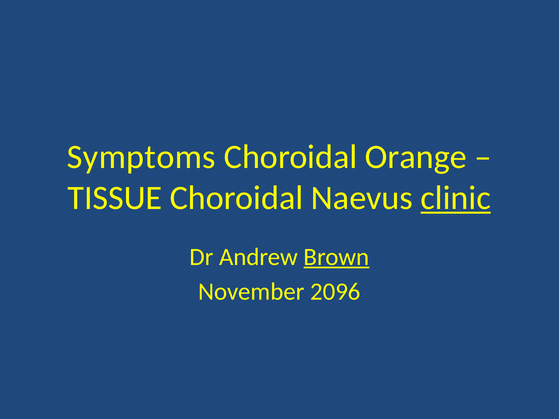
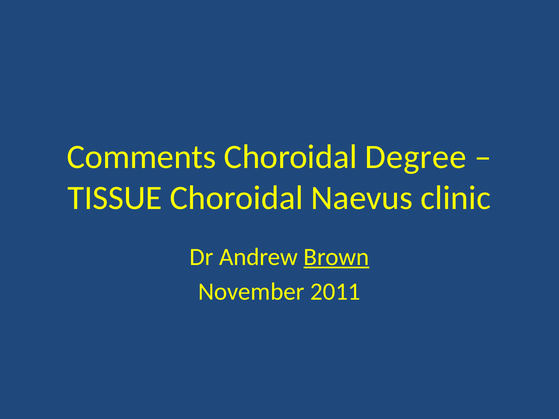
Symptoms: Symptoms -> Comments
Orange: Orange -> Degree
clinic underline: present -> none
2096: 2096 -> 2011
